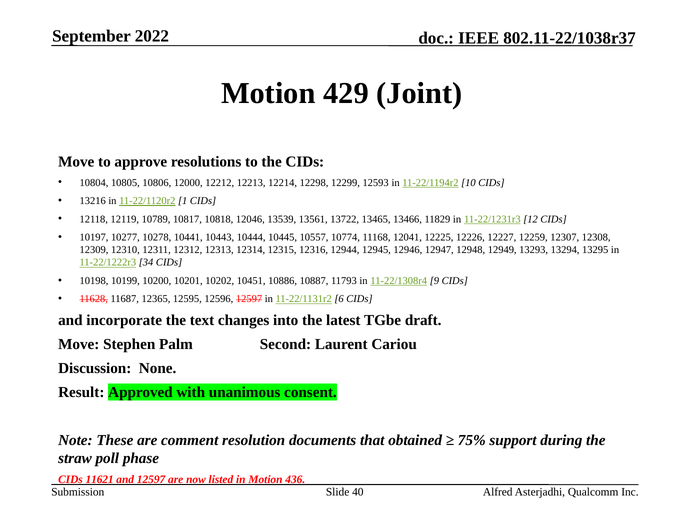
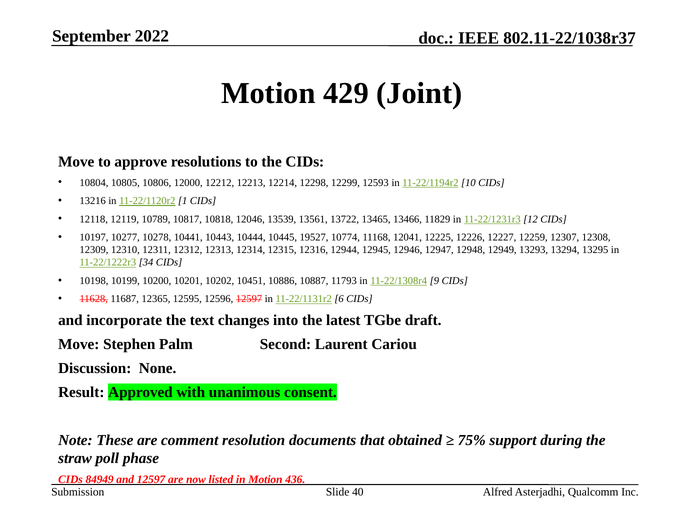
10557: 10557 -> 19527
11621: 11621 -> 84949
